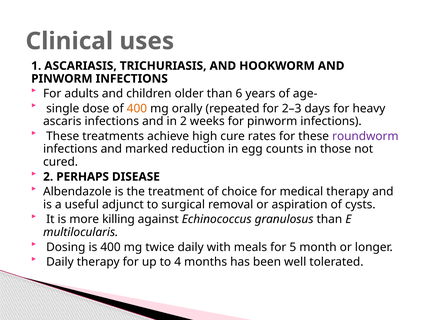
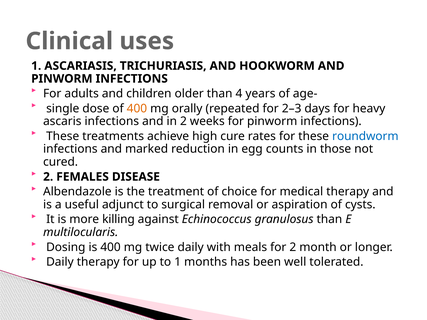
6: 6 -> 4
roundworm colour: purple -> blue
PERHAPS: PERHAPS -> FEMALES
for 5: 5 -> 2
to 4: 4 -> 1
